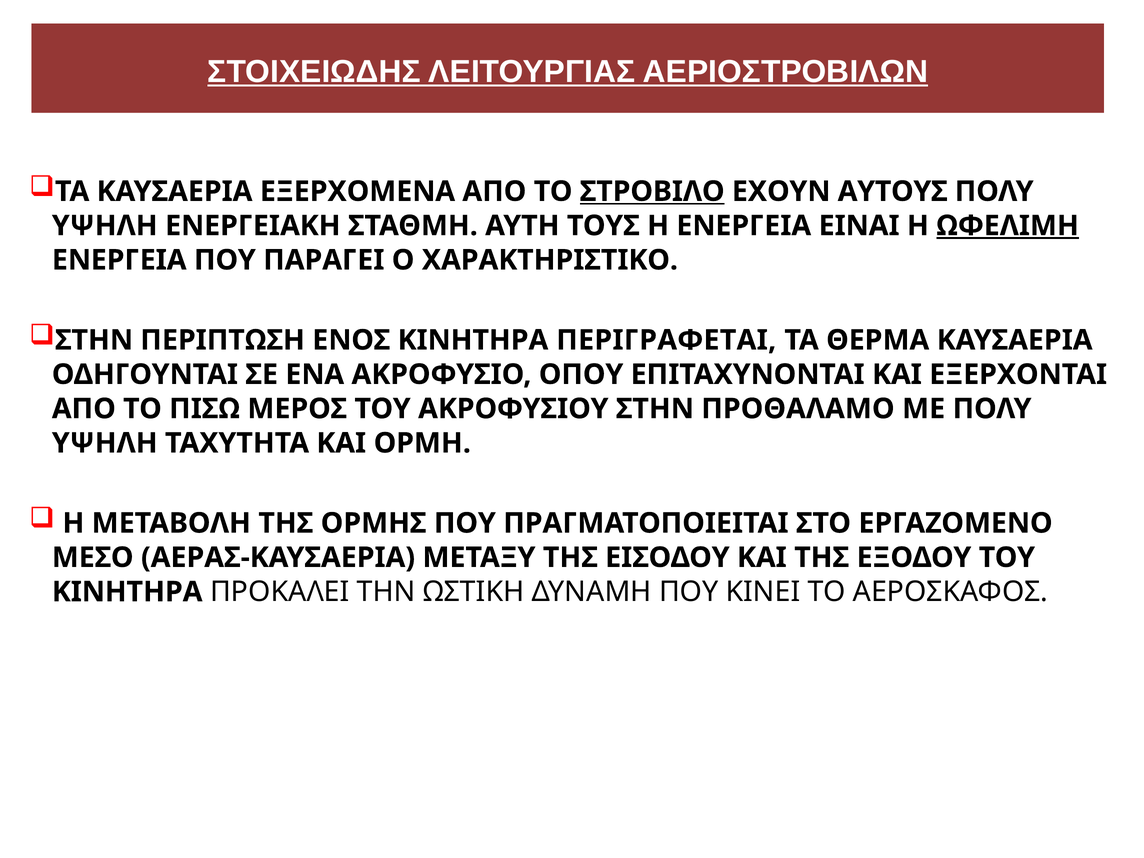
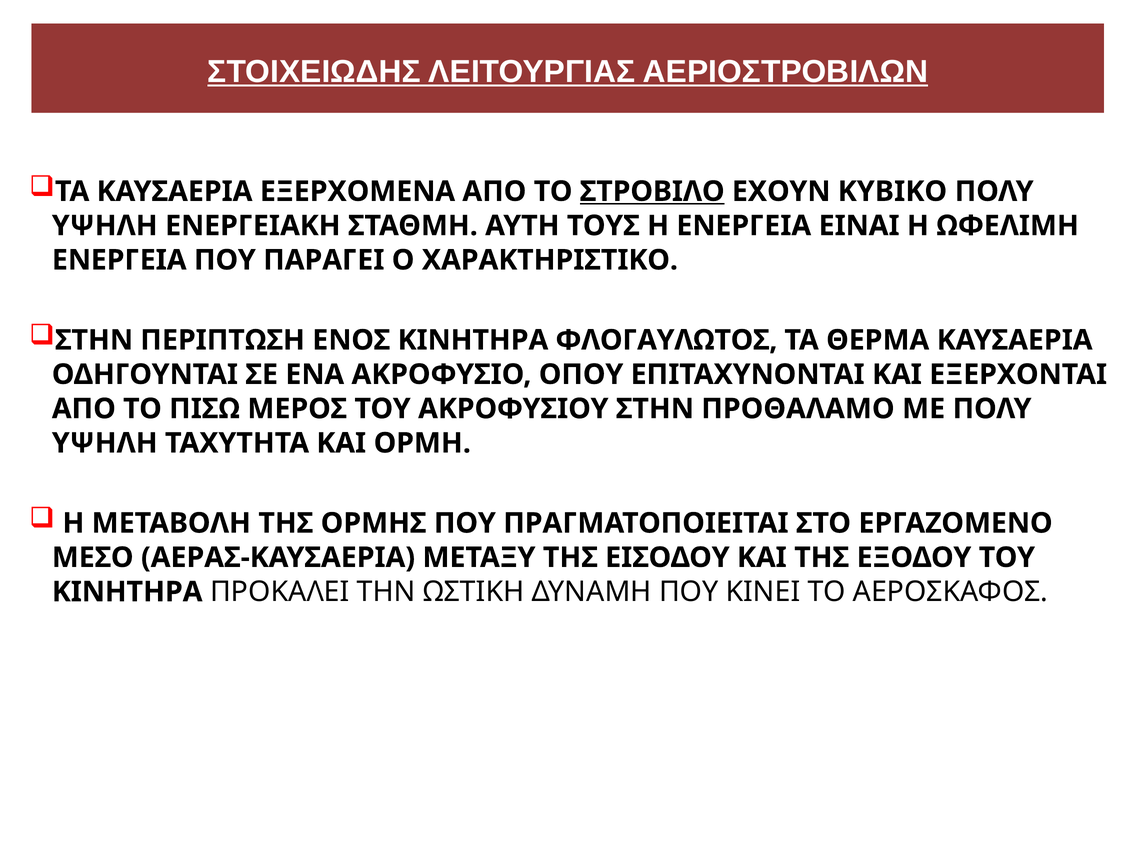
ΑΥΤΟΥΣ: ΑΥΤΟΥΣ -> ΚΥΒΙΚΟ
ΩΦΕΛΙΜΗ underline: present -> none
ΠΕΡΙΓΡΑΦΕΤΑΙ: ΠΕΡΙΓΡΑΦΕΤΑΙ -> ΦΛΟΓΑΥΛΩΤΟΣ
